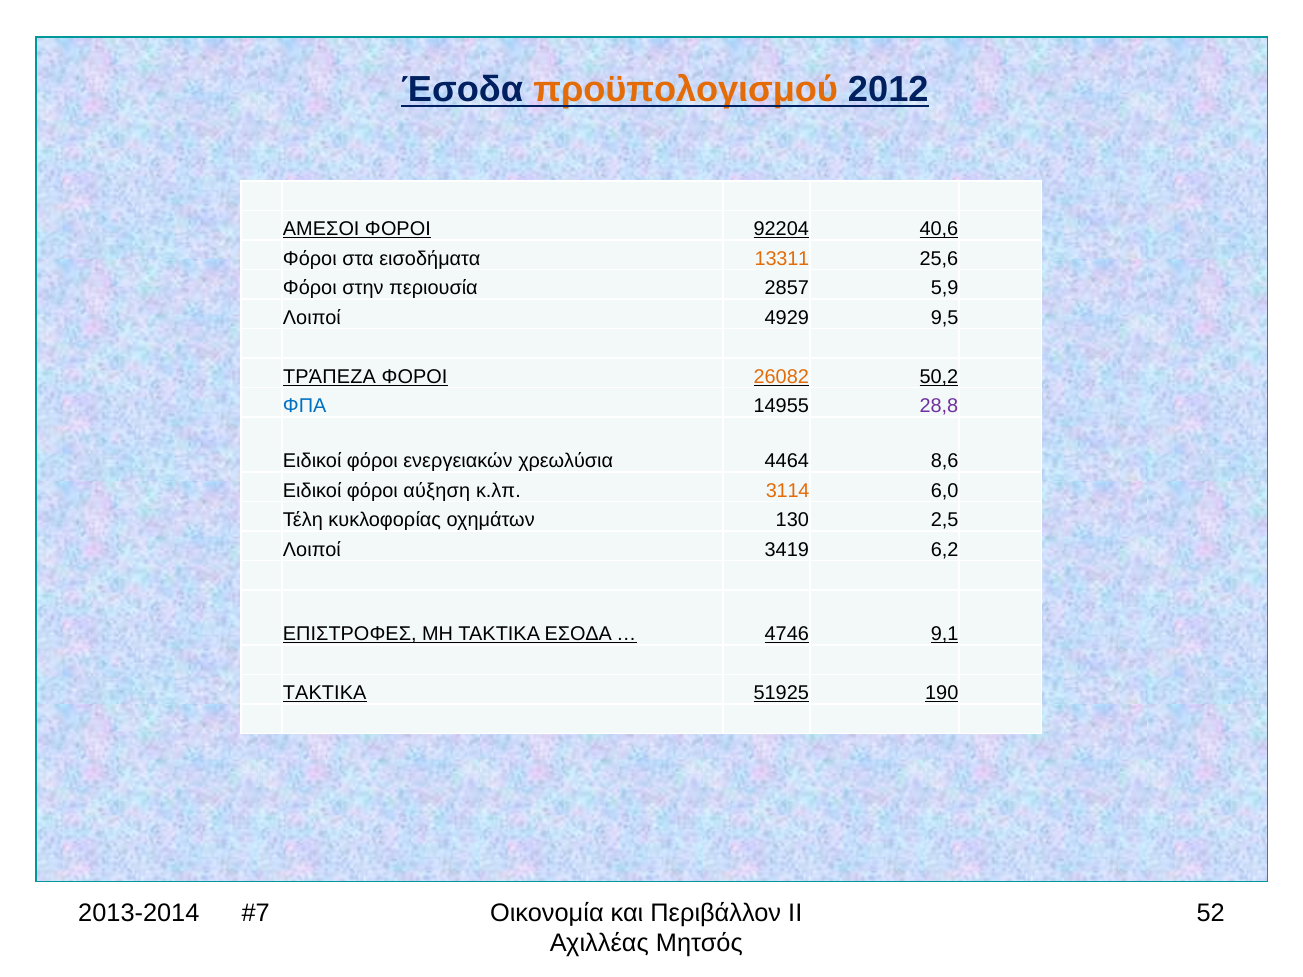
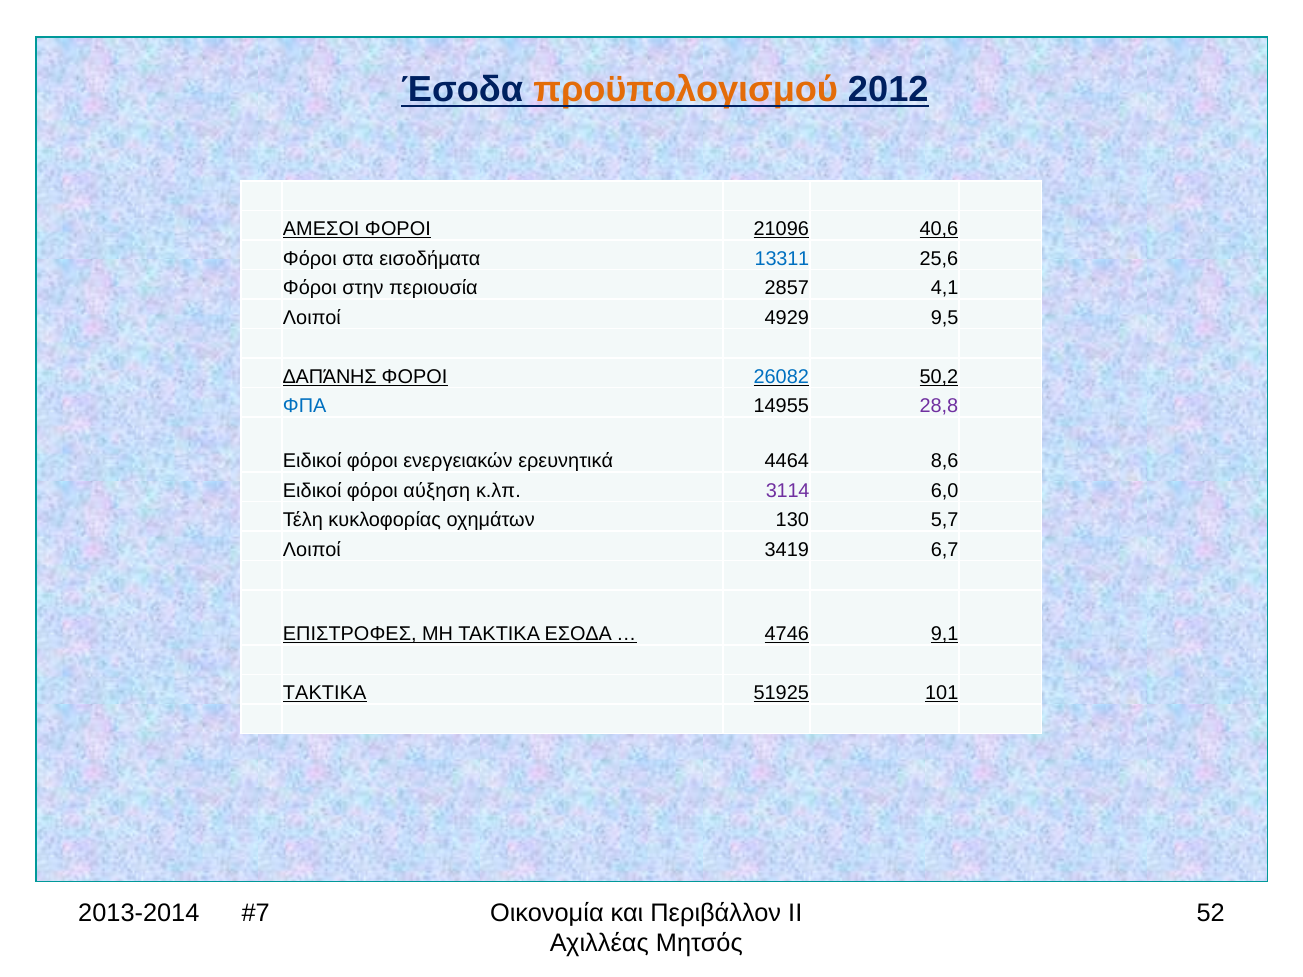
92204: 92204 -> 21096
13311 colour: orange -> blue
5,9: 5,9 -> 4,1
ΤΡΆΠΕΖΑ: ΤΡΆΠΕΖΑ -> ΔΑΠΆΝΗΣ
26082 colour: orange -> blue
χρεωλύσια: χρεωλύσια -> ερευνητικά
3114 colour: orange -> purple
2,5: 2,5 -> 5,7
6,2: 6,2 -> 6,7
190: 190 -> 101
